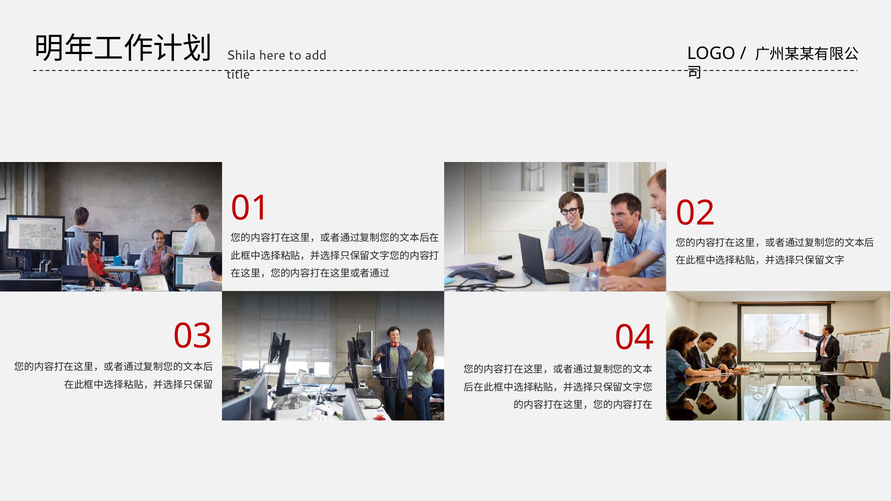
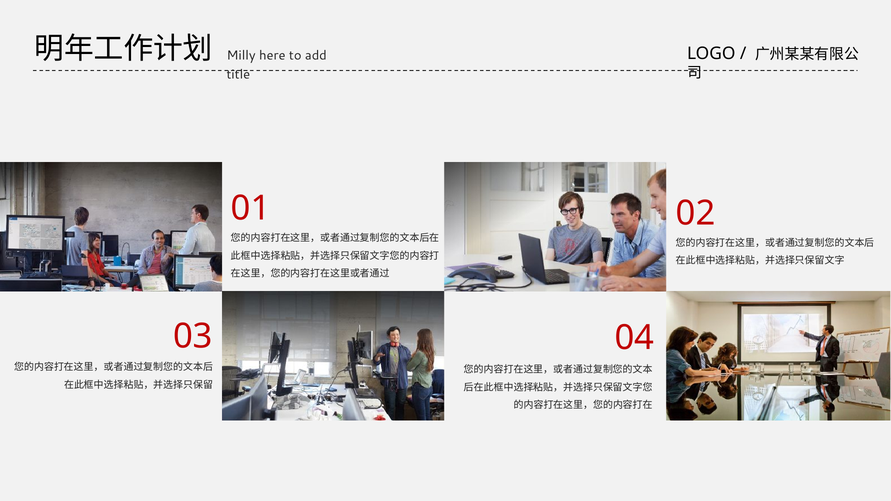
Shila: Shila -> Milly
